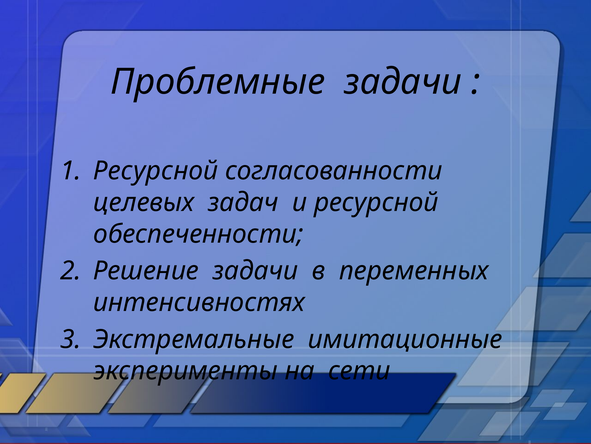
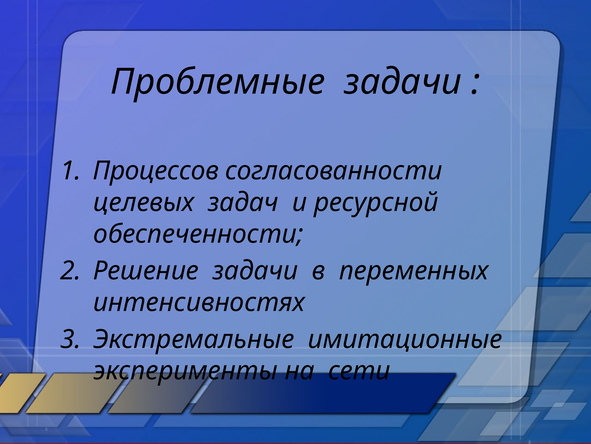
Ресурсной at (156, 171): Ресурсной -> Процессов
